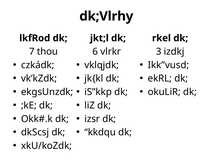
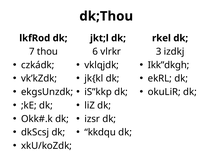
dk;Vlrhy: dk;Vlrhy -> dk;Thou
Ikk”vusd: Ikk”vusd -> Ikk”dkgh
